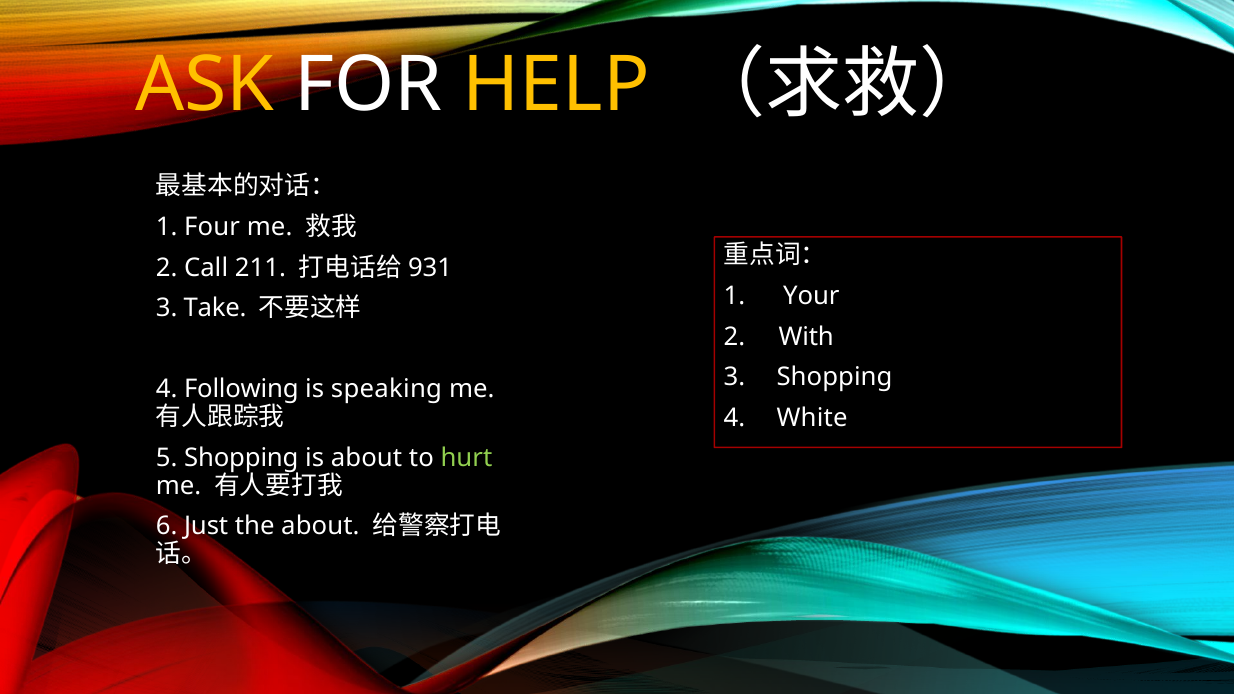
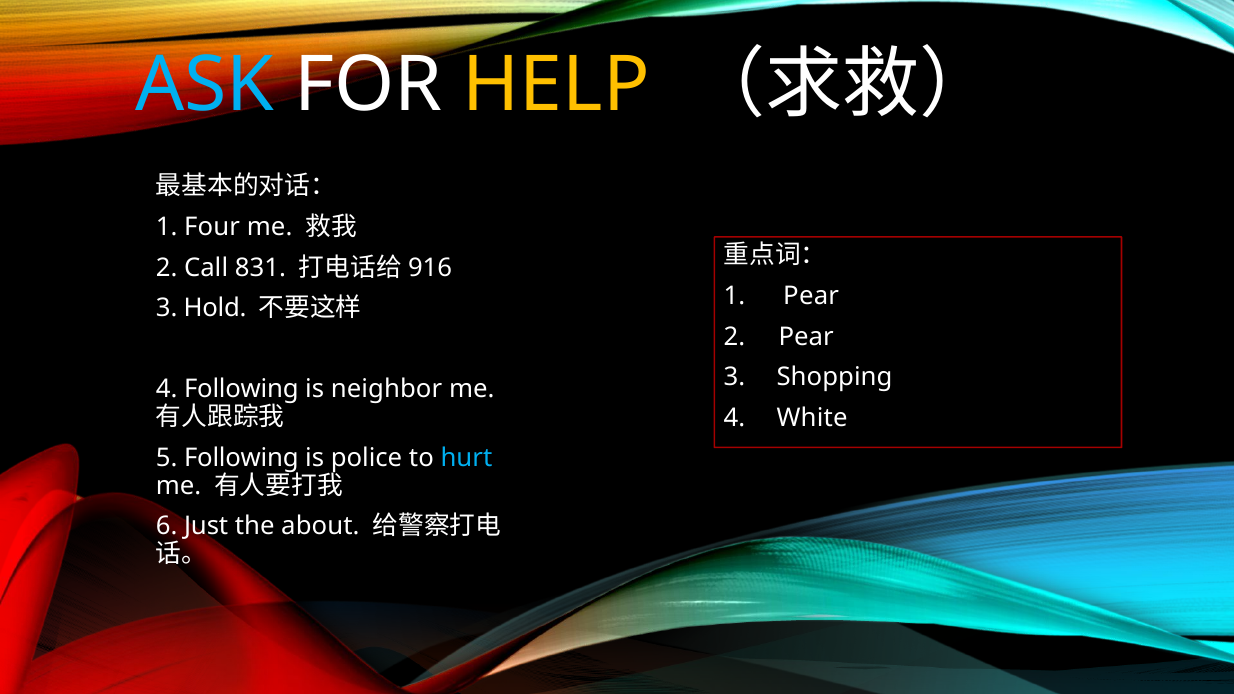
ASK colour: yellow -> light blue
211: 211 -> 831
931: 931 -> 916
1 Your: Your -> Pear
Take: Take -> Hold
2 With: With -> Pear
speaking: speaking -> neighbor
5 Shopping: Shopping -> Following
is about: about -> police
hurt colour: light green -> light blue
